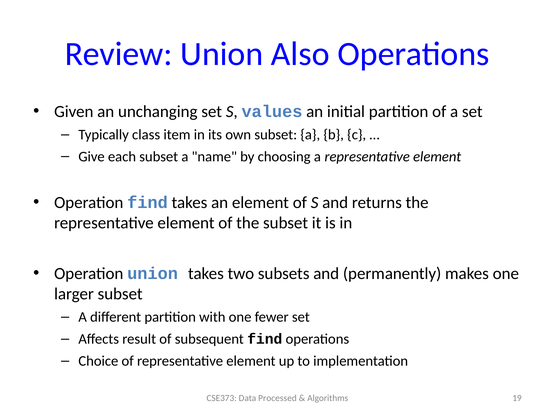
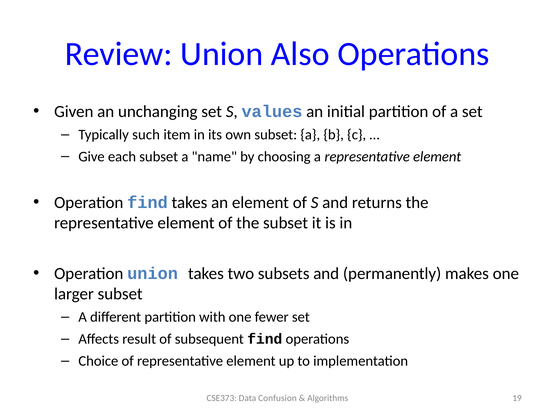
class: class -> such
Processed: Processed -> Confusion
